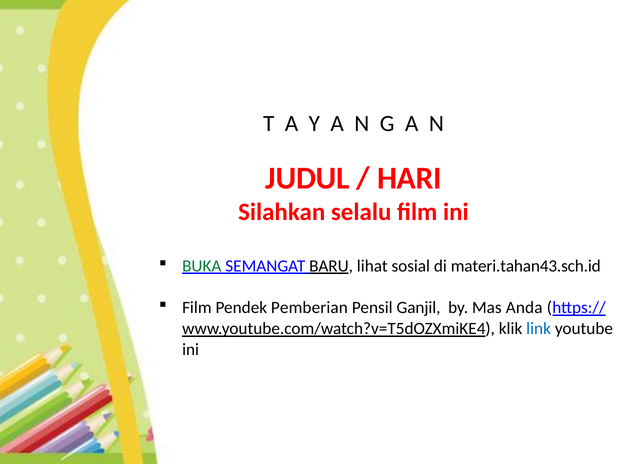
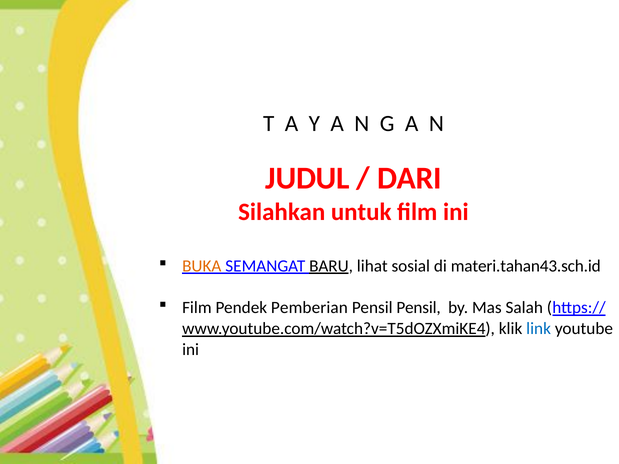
HARI: HARI -> DARI
selalu: selalu -> untuk
BUKA colour: green -> orange
Pensil Ganjil: Ganjil -> Pensil
Anda: Anda -> Salah
